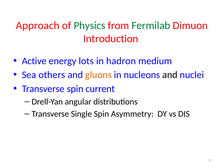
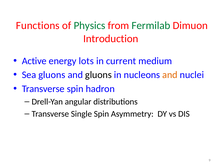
Approach: Approach -> Functions
hadron: hadron -> current
Sea others: others -> gluons
gluons at (98, 75) colour: orange -> black
and at (170, 75) colour: black -> orange
current: current -> hadron
